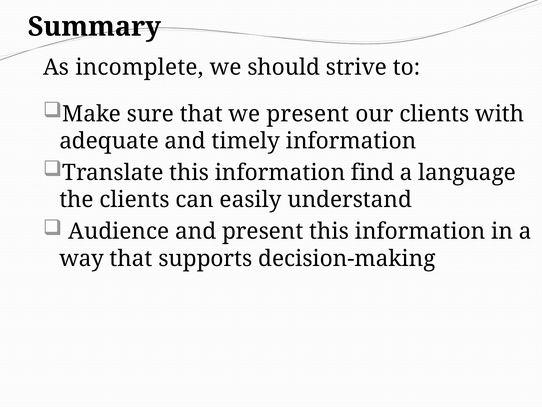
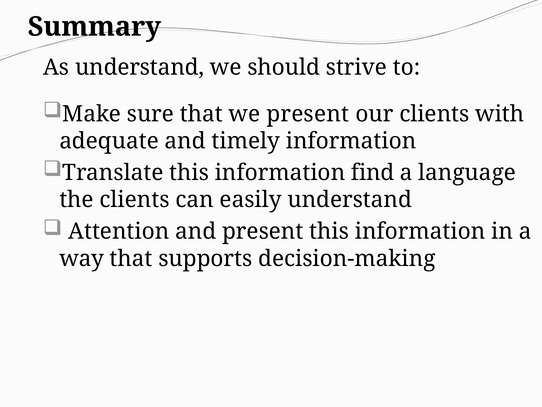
As incomplete: incomplete -> understand
Audience: Audience -> Attention
